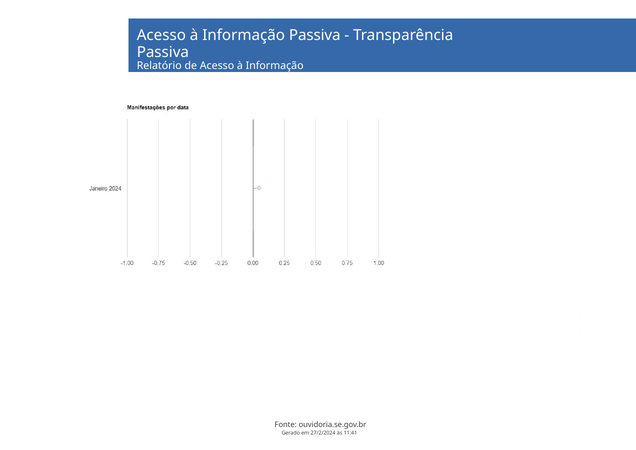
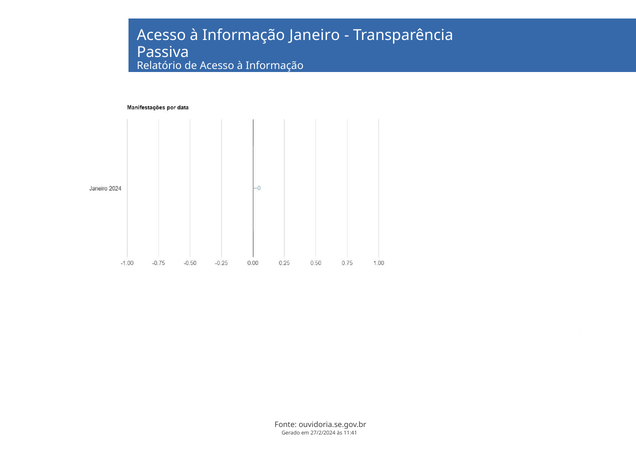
Informação Passiva: Passiva -> Janeiro
